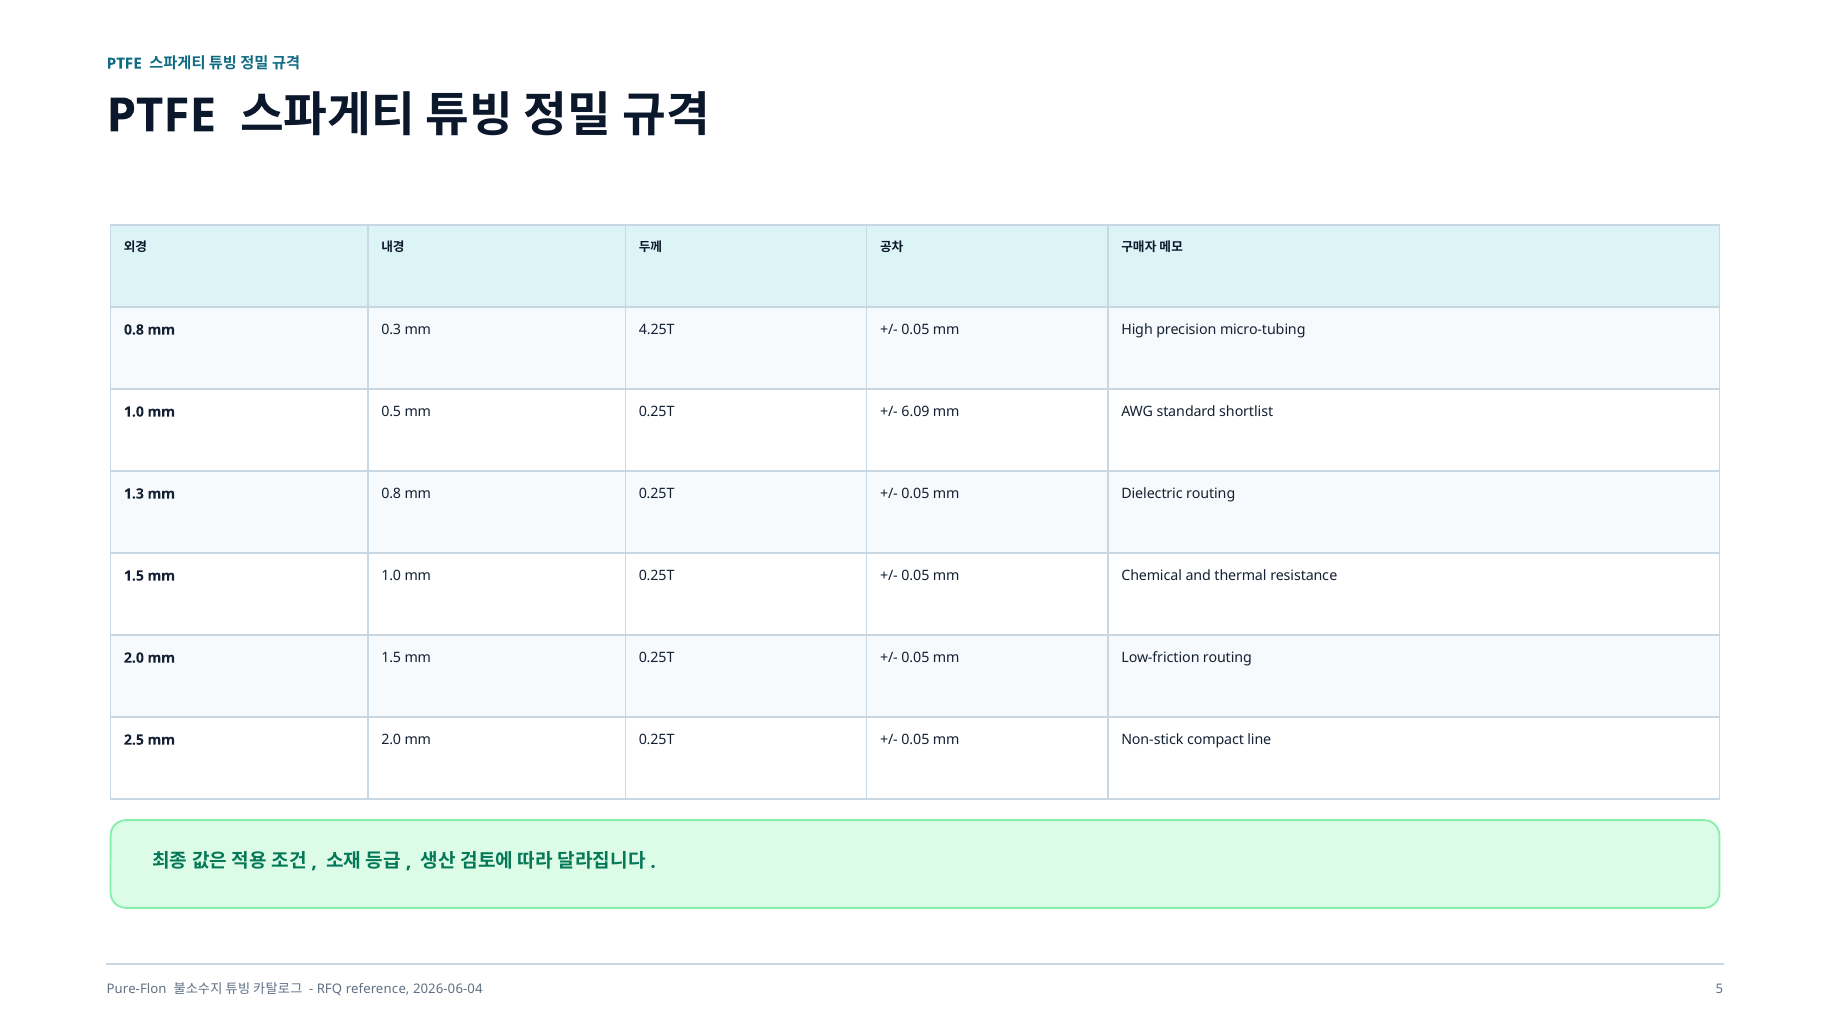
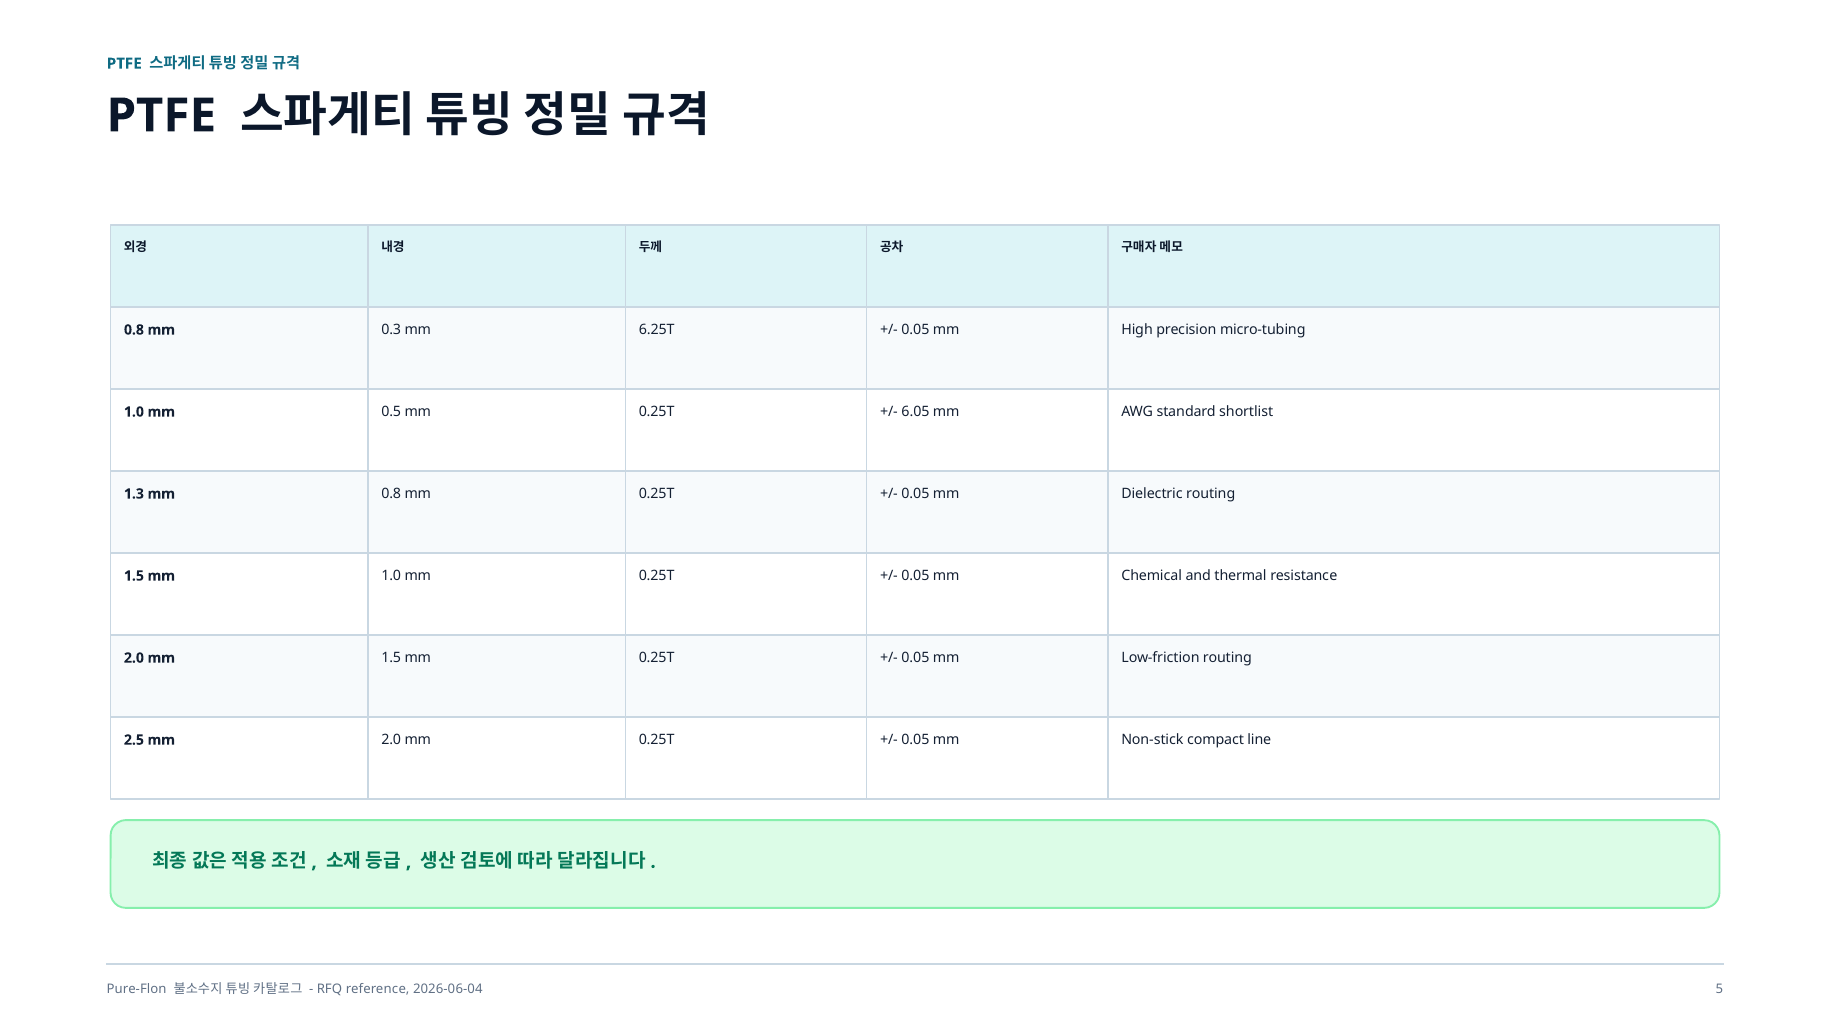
4.25T: 4.25T -> 6.25T
6.09: 6.09 -> 6.05
